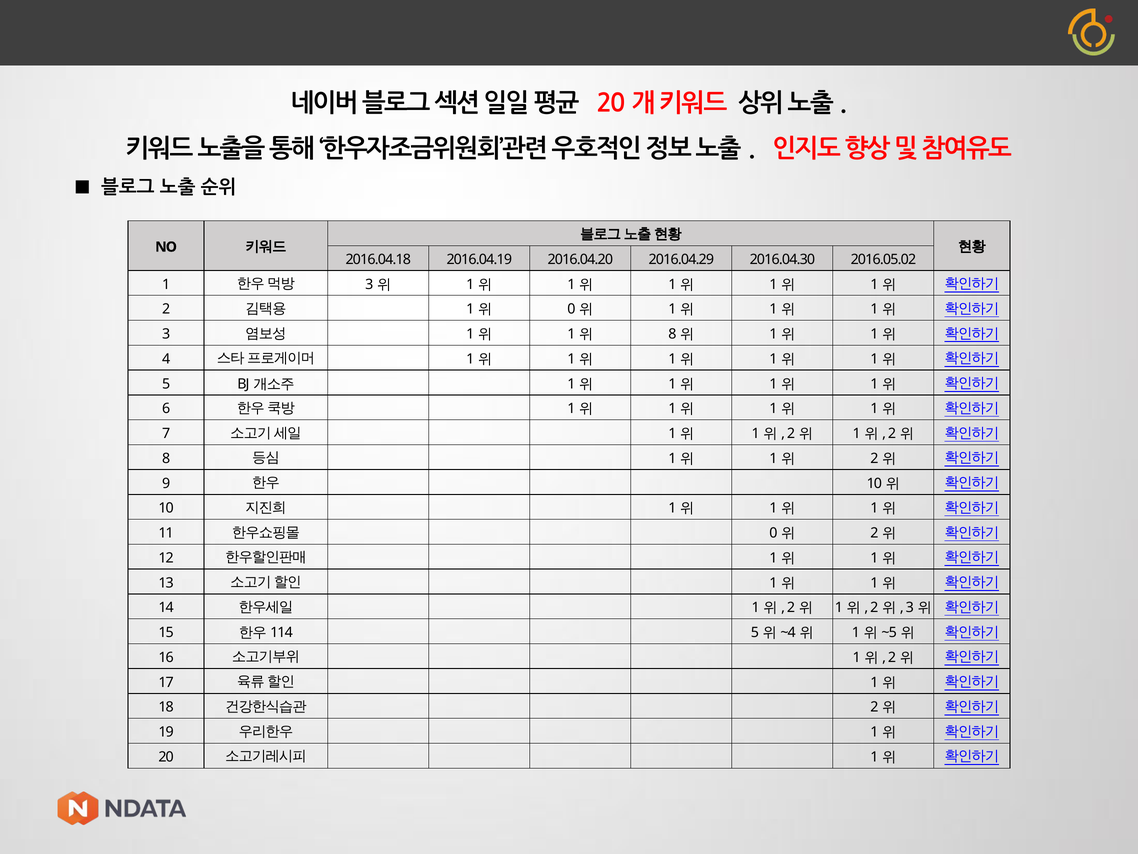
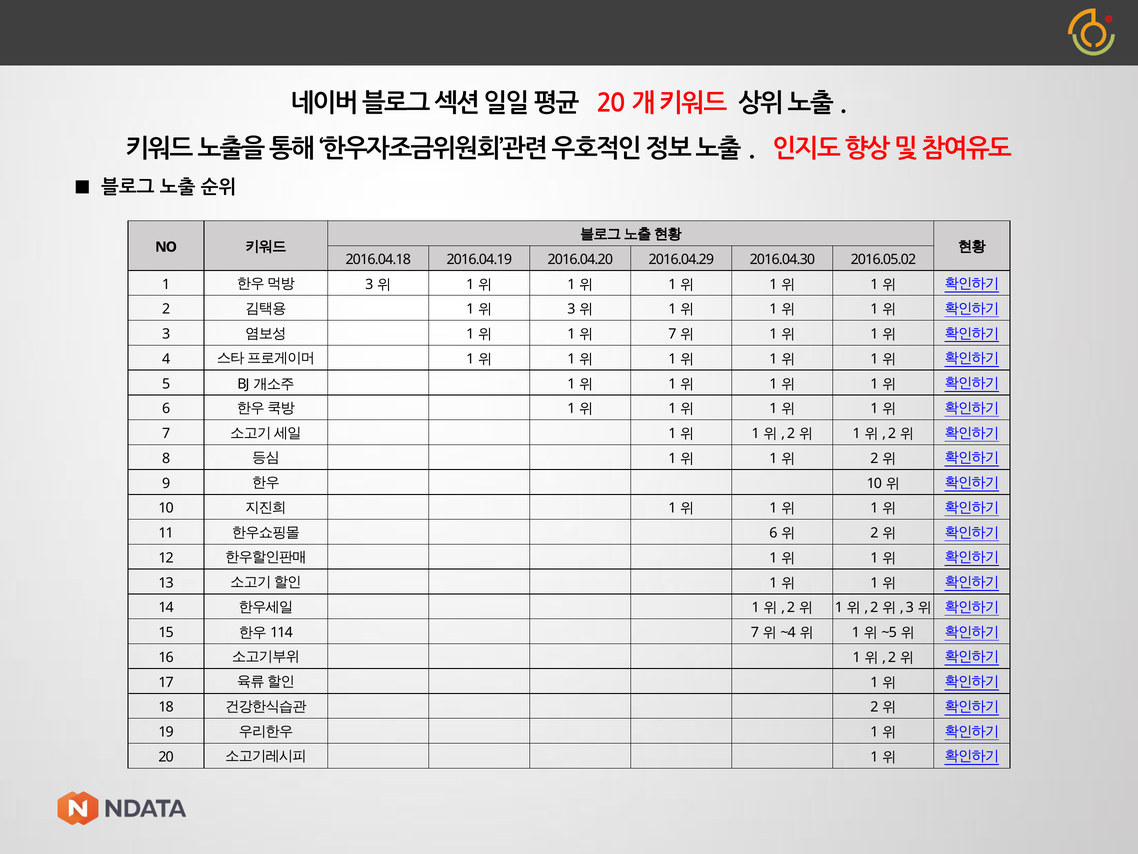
0 at (571, 309): 0 -> 3
8 at (672, 334): 8 -> 7
0 at (773, 533): 0 -> 6
5 at (755, 632): 5 -> 7
